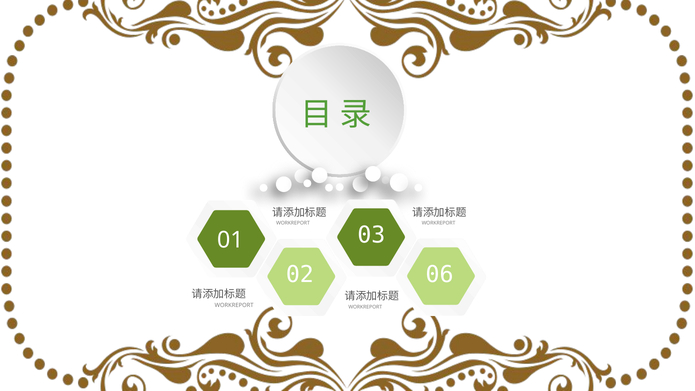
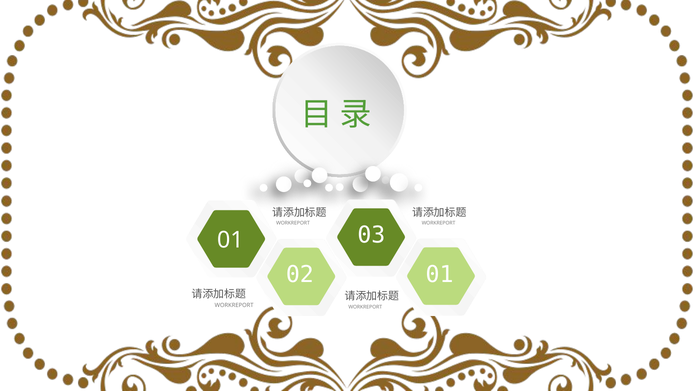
02 06: 06 -> 01
